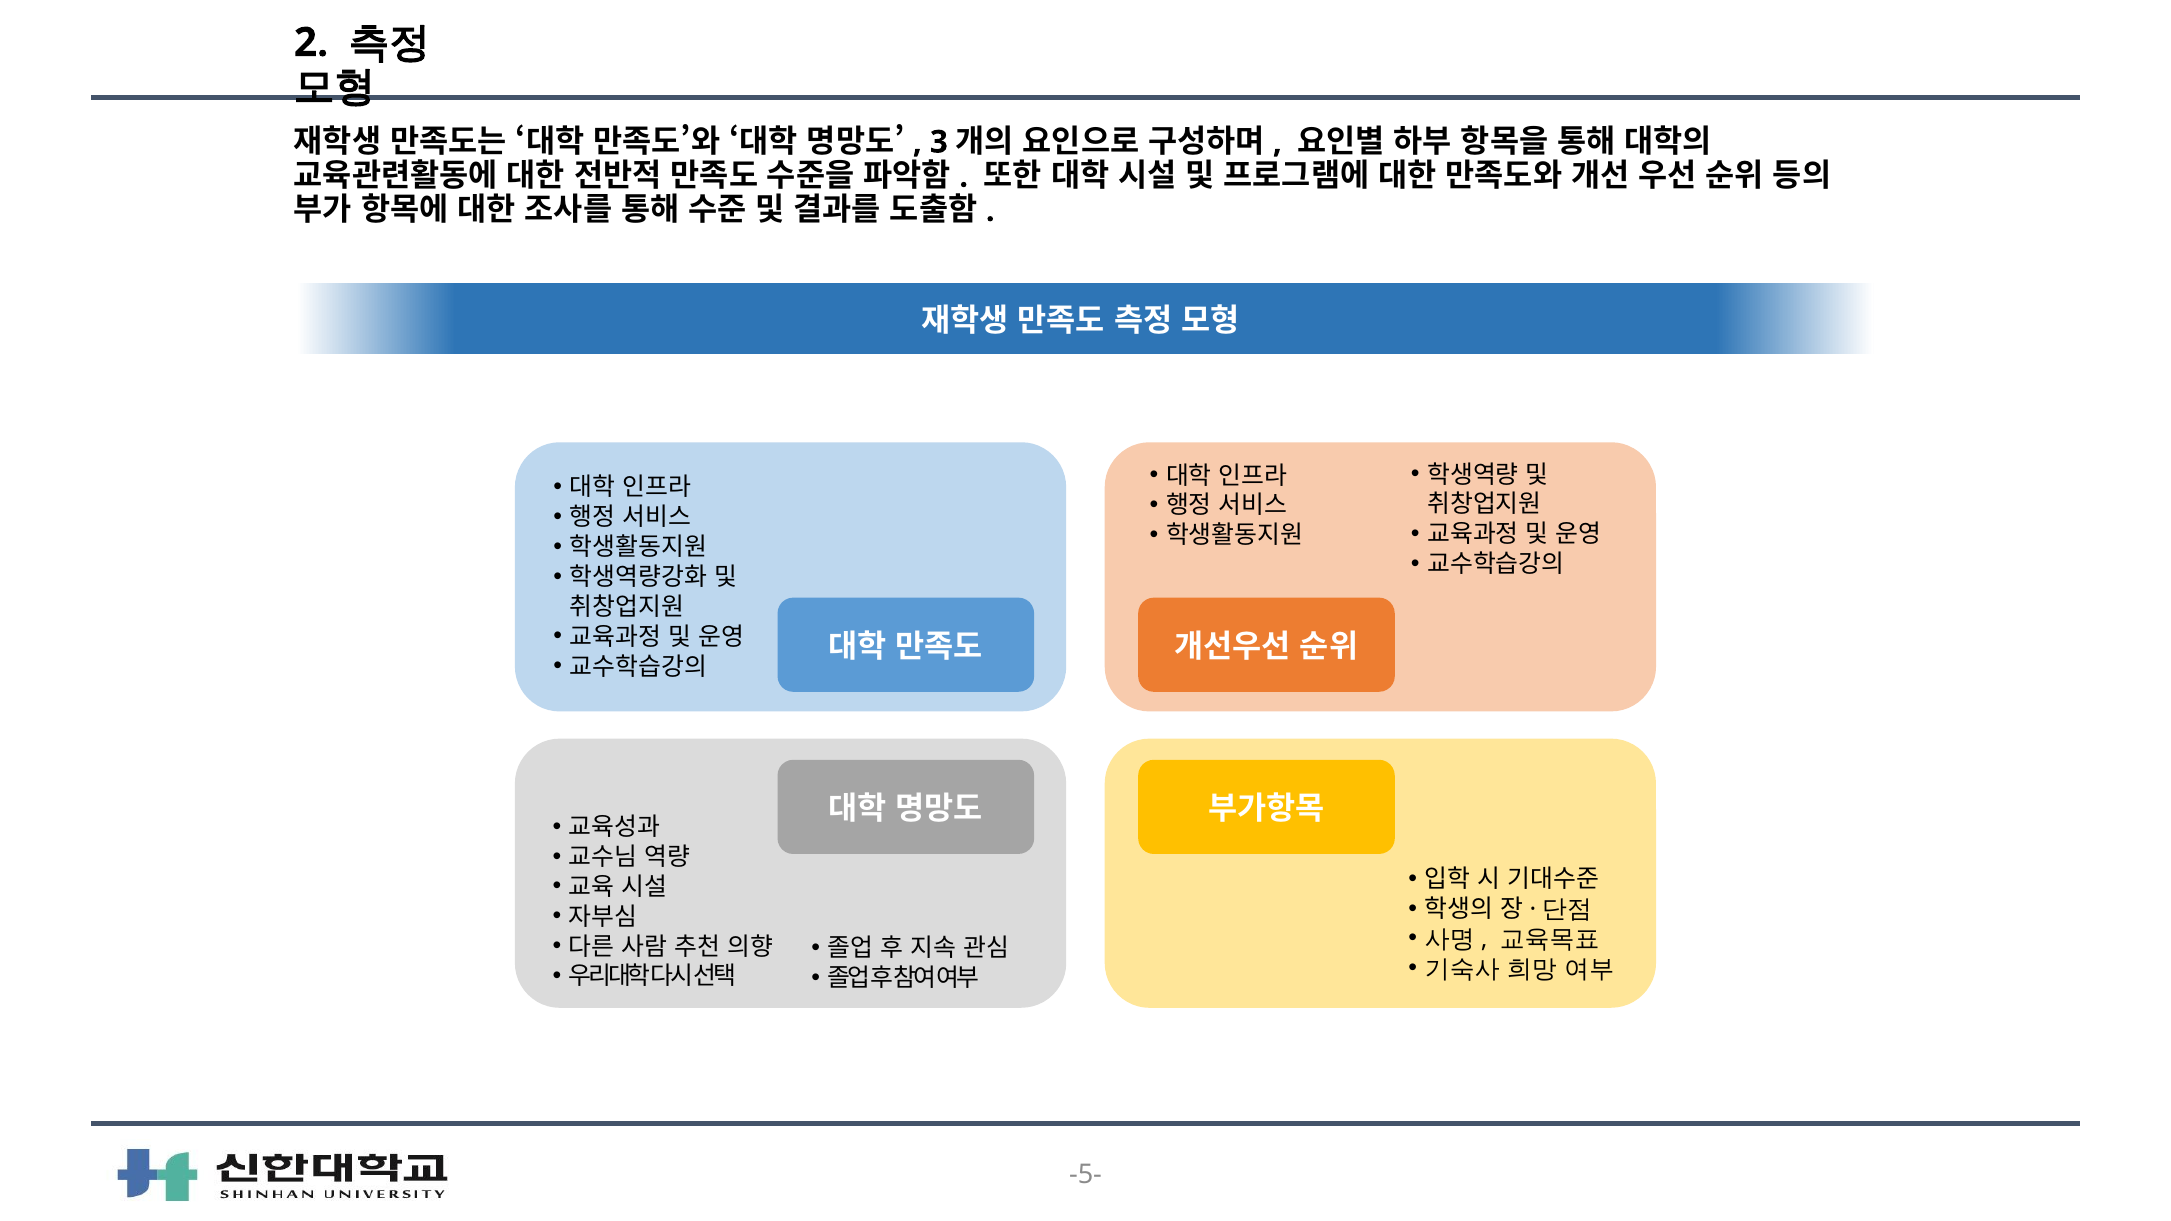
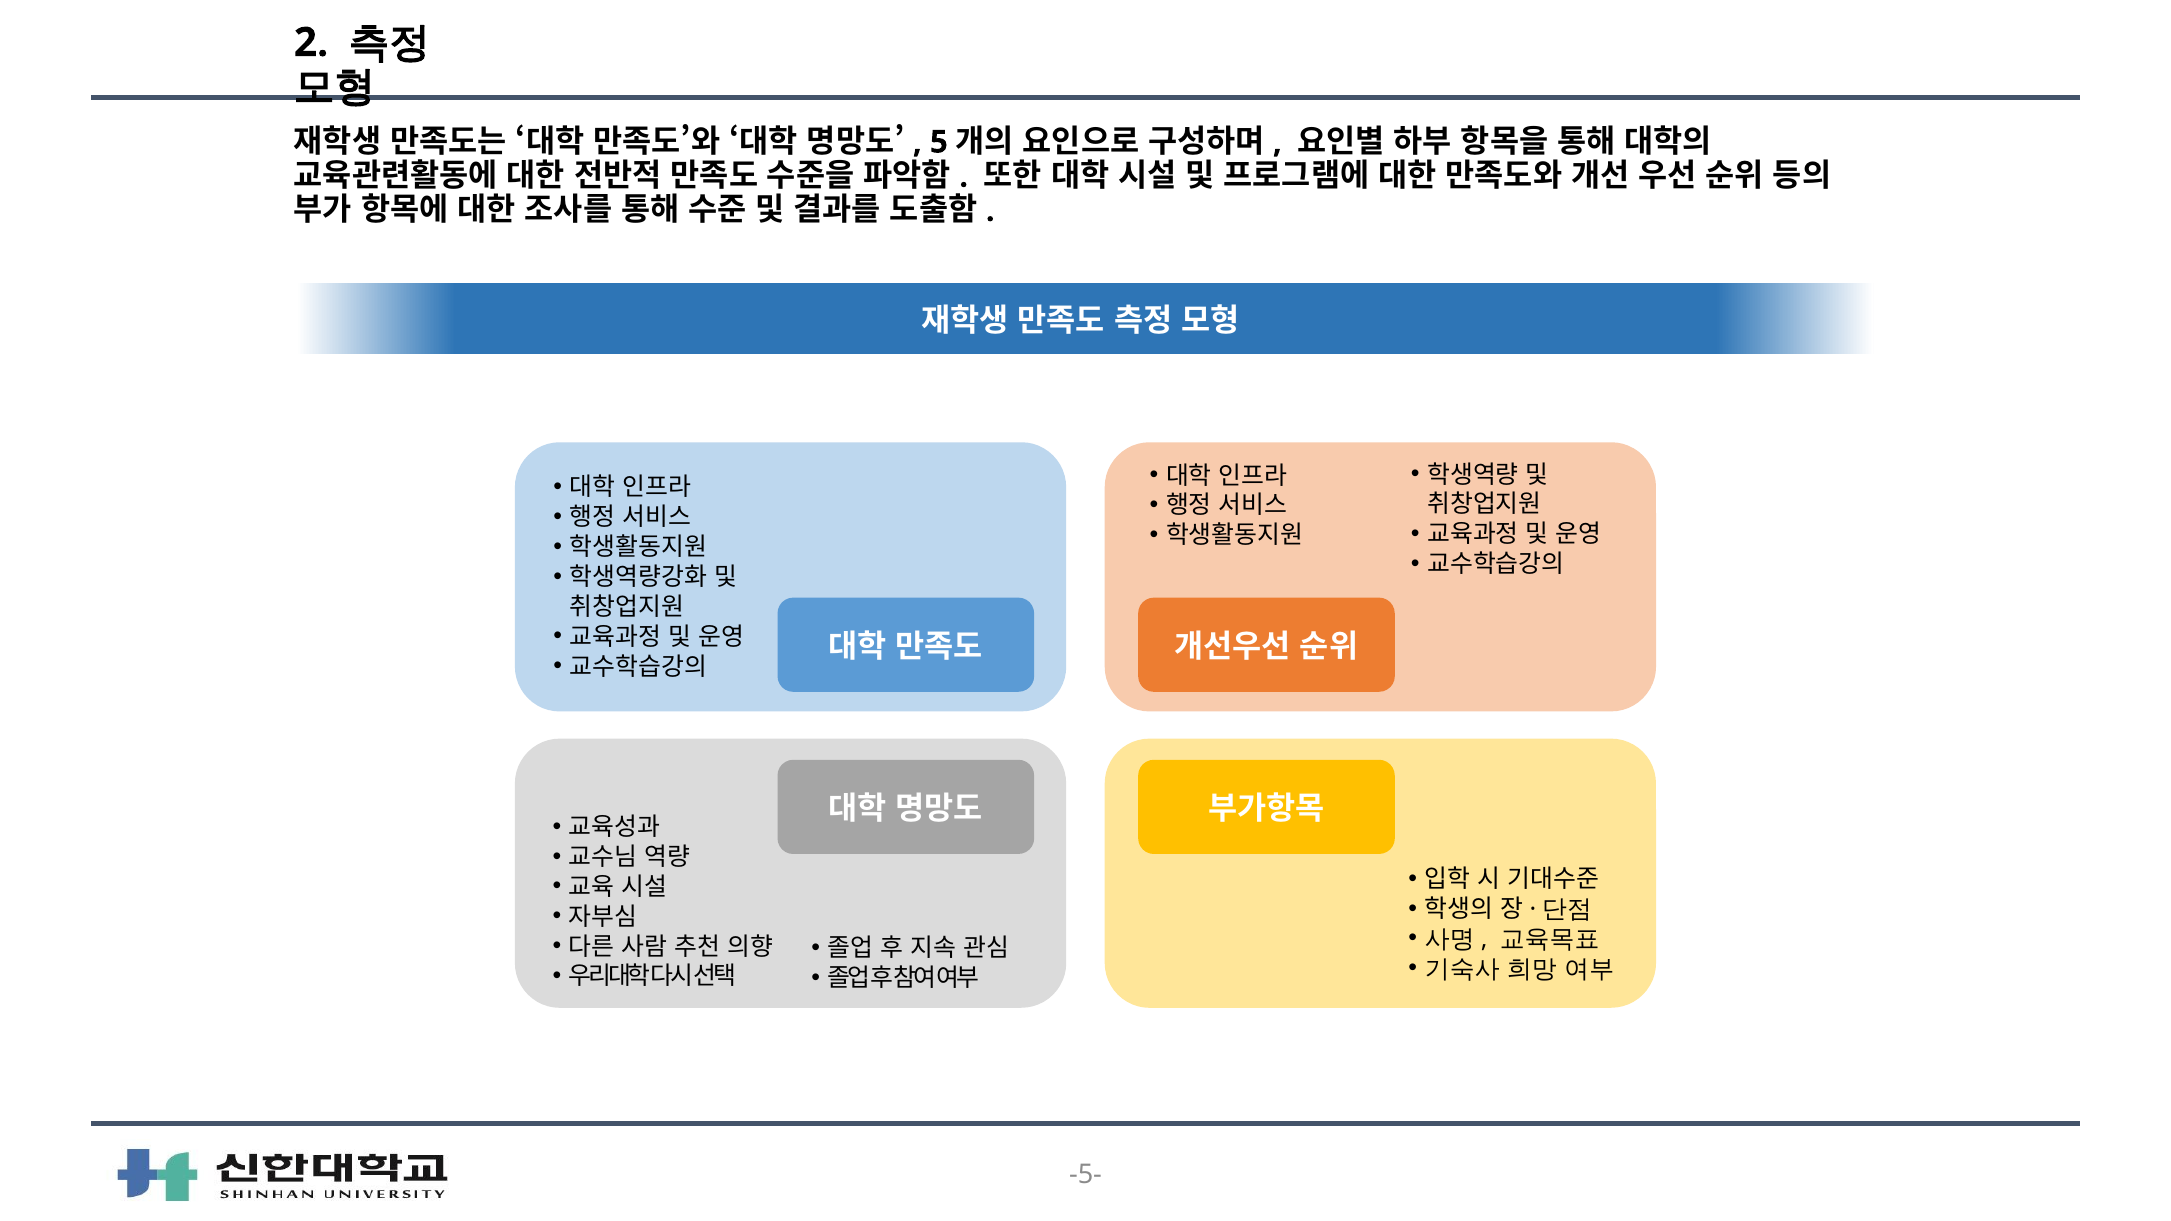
3: 3 -> 5
